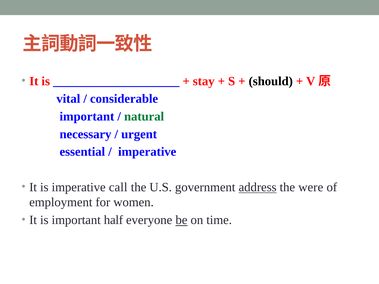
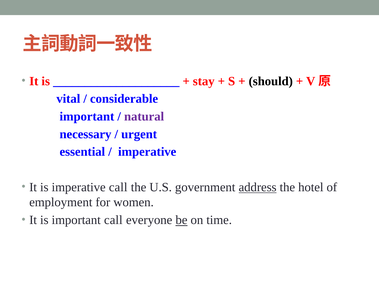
natural colour: green -> purple
were: were -> hotel
important half: half -> call
